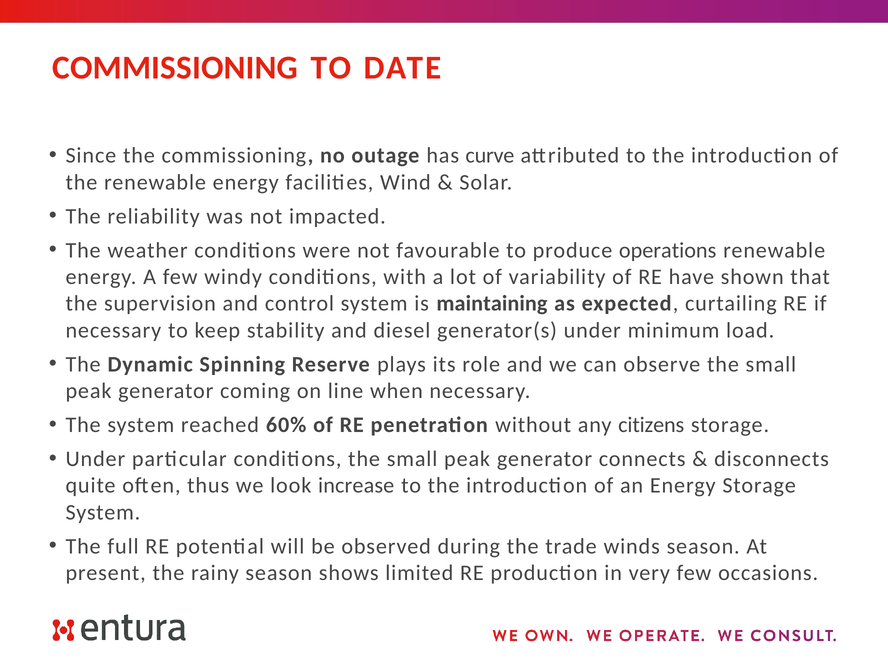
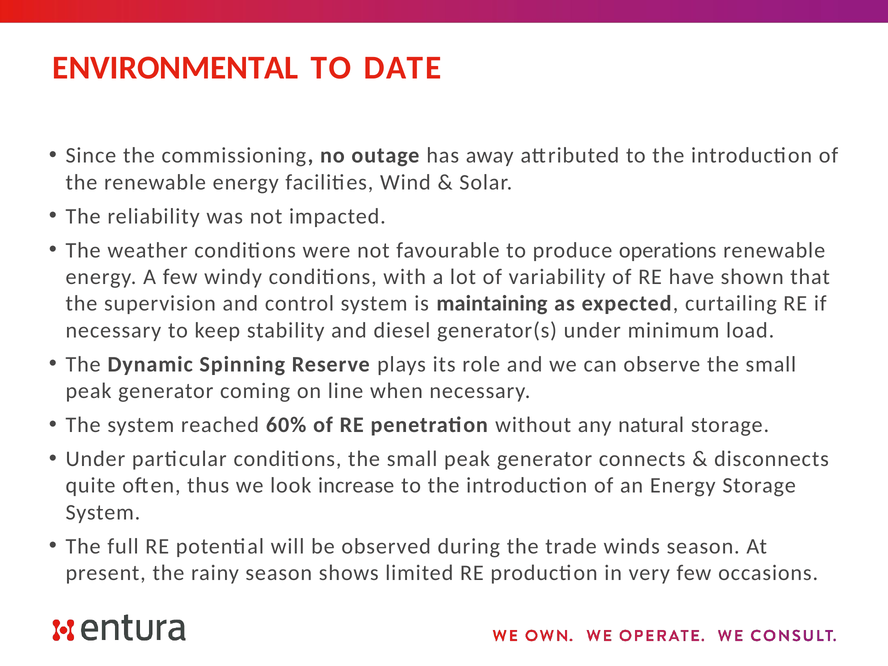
COMMISSIONING at (175, 68): COMMISSIONING -> ENVIRONMENTAL
curve: curve -> away
citizens: citizens -> natural
